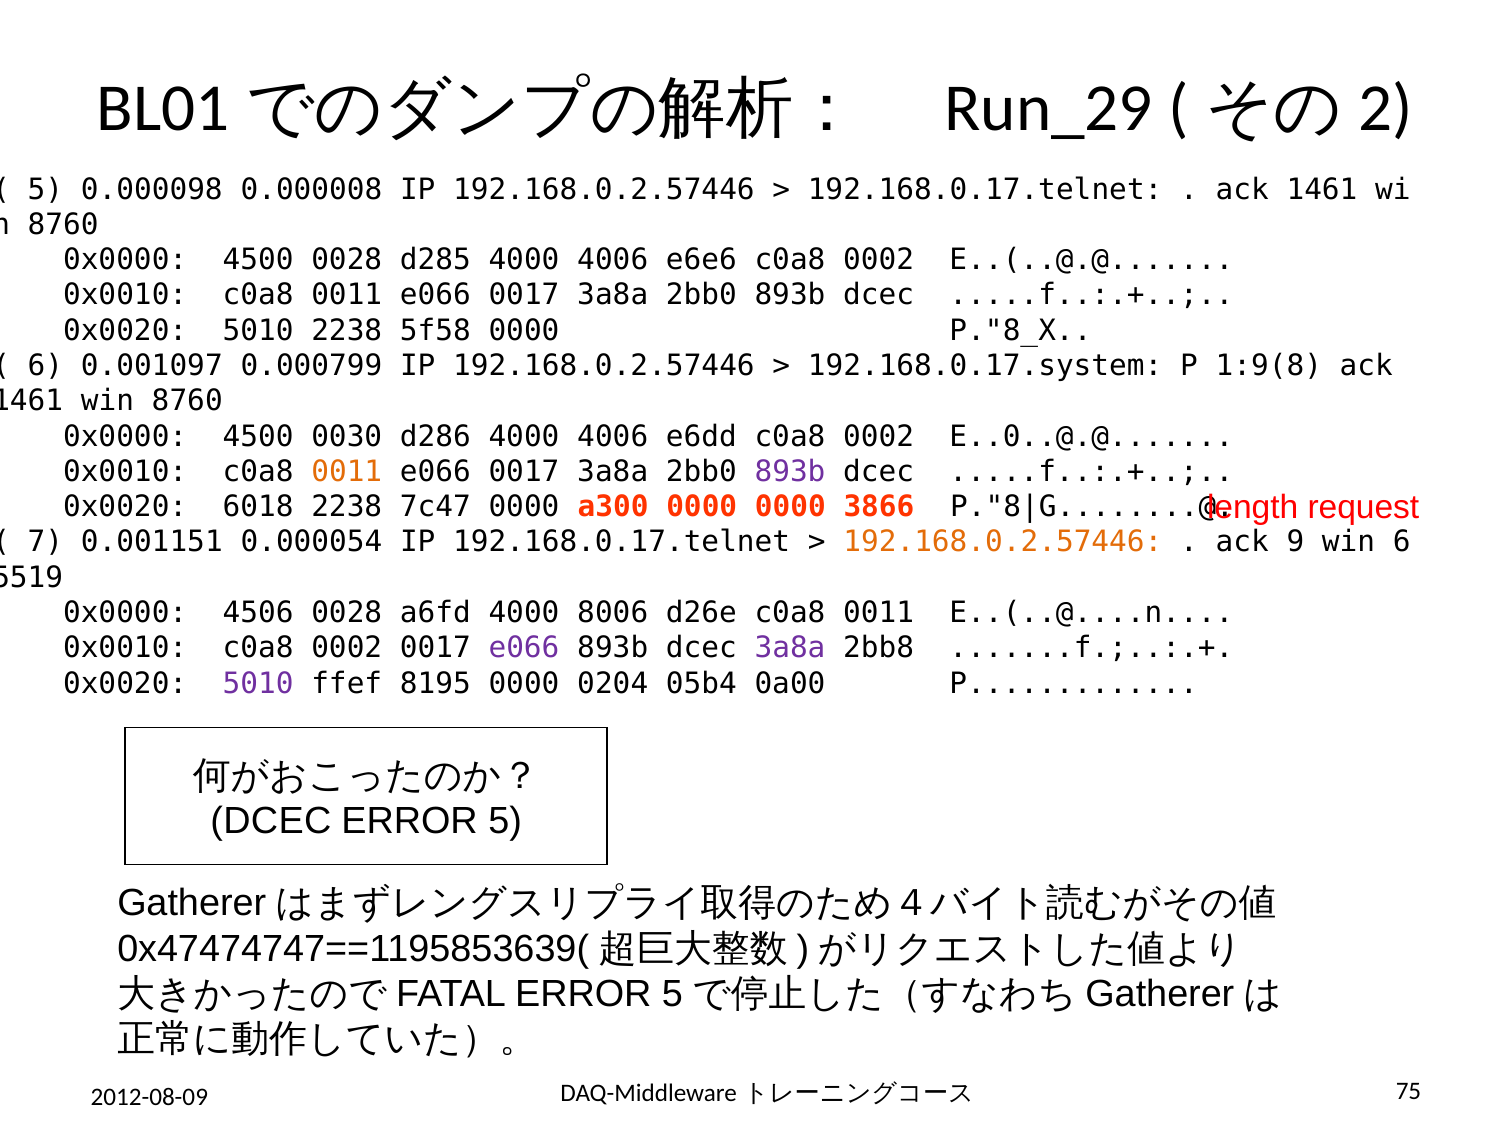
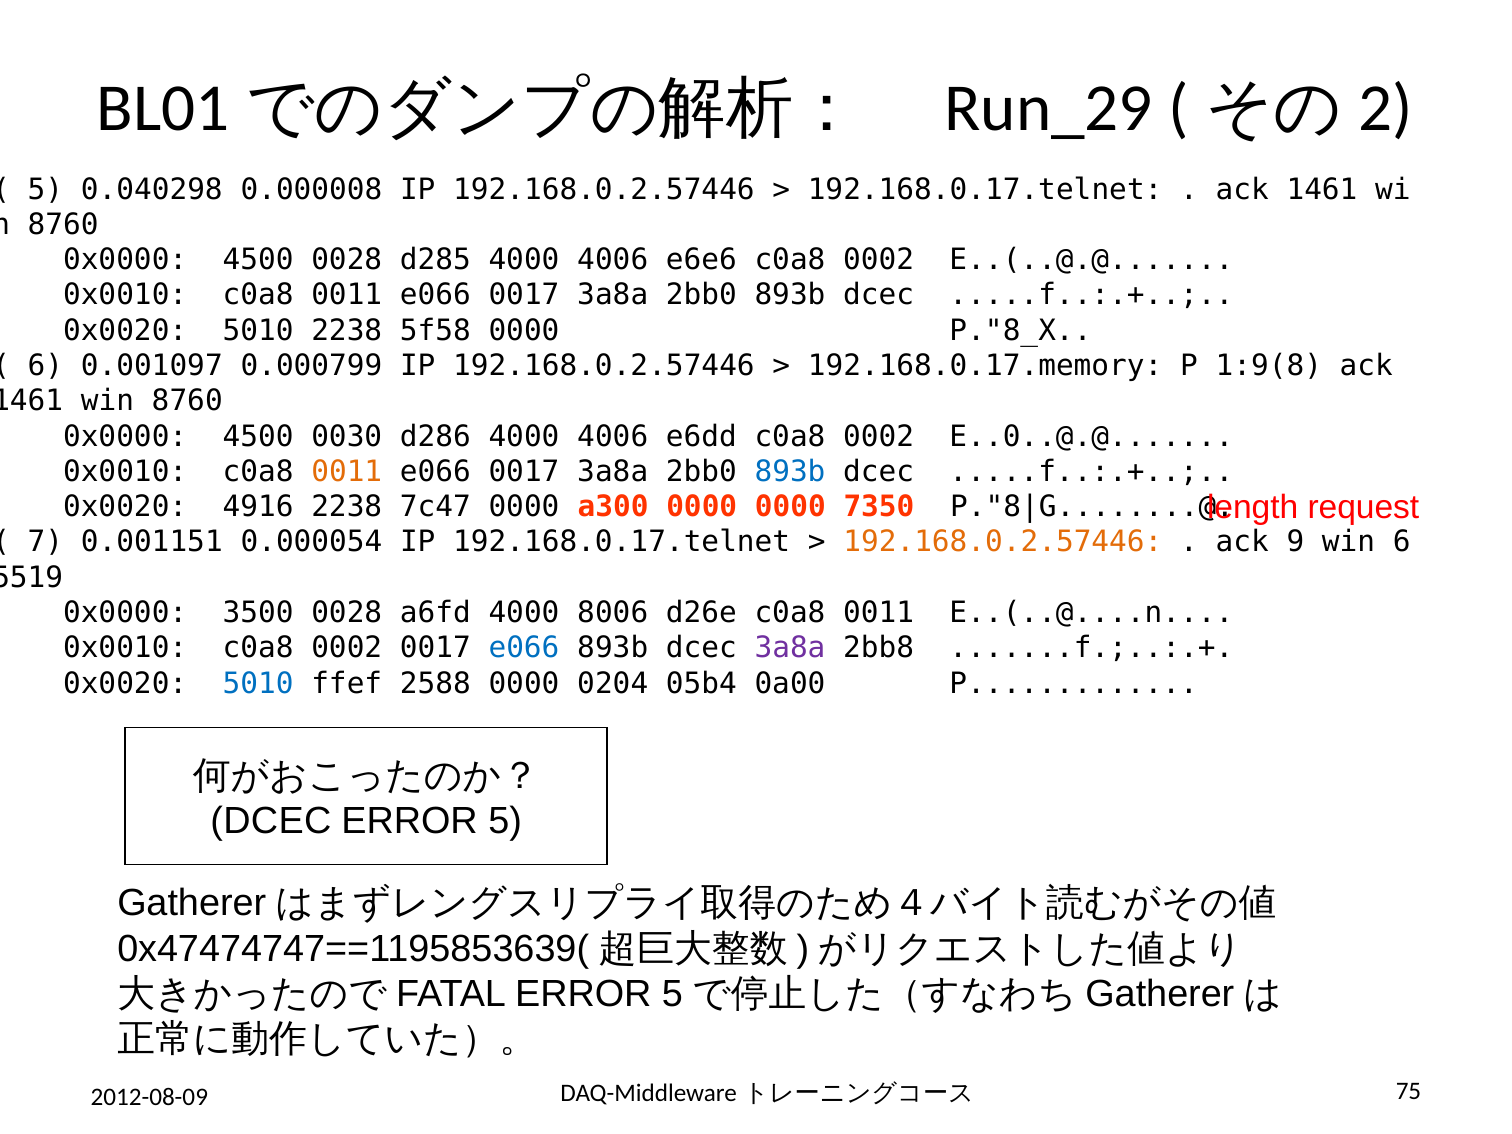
0.000098: 0.000098 -> 0.040298
192.168.0.17.system: 192.168.0.17.system -> 192.168.0.17.memory
893b at (790, 472) colour: purple -> blue
6018: 6018 -> 4916
3866: 3866 -> 7350
4506: 4506 -> 3500
e066 at (524, 648) colour: purple -> blue
5010 at (258, 683) colour: purple -> blue
8195: 8195 -> 2588
